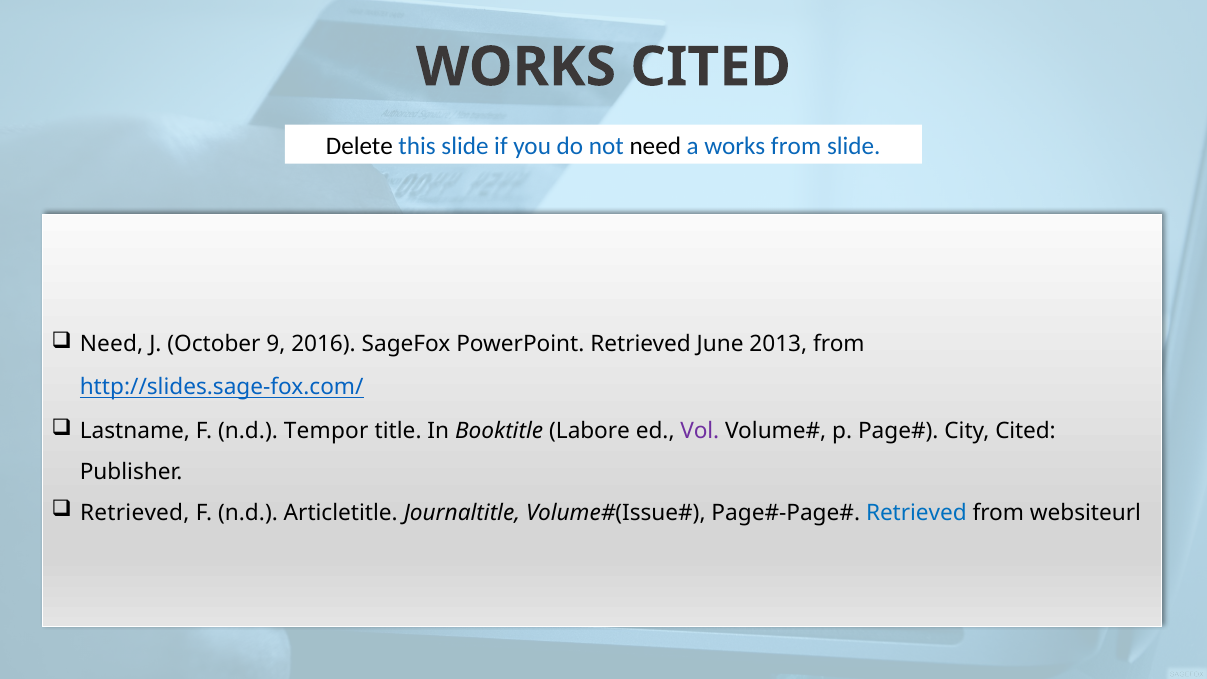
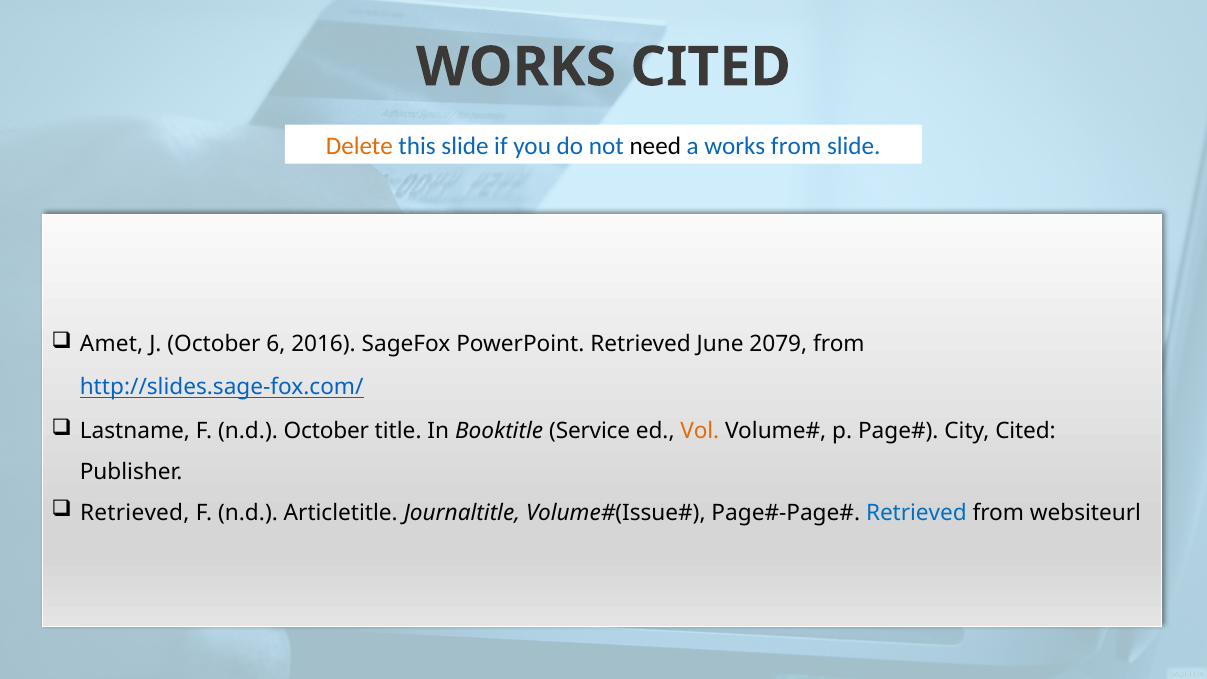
Delete colour: black -> orange
Need at (112, 344): Need -> Amet
9: 9 -> 6
2013: 2013 -> 2079
n.d Tempor: Tempor -> October
Labore: Labore -> Service
Vol colour: purple -> orange
